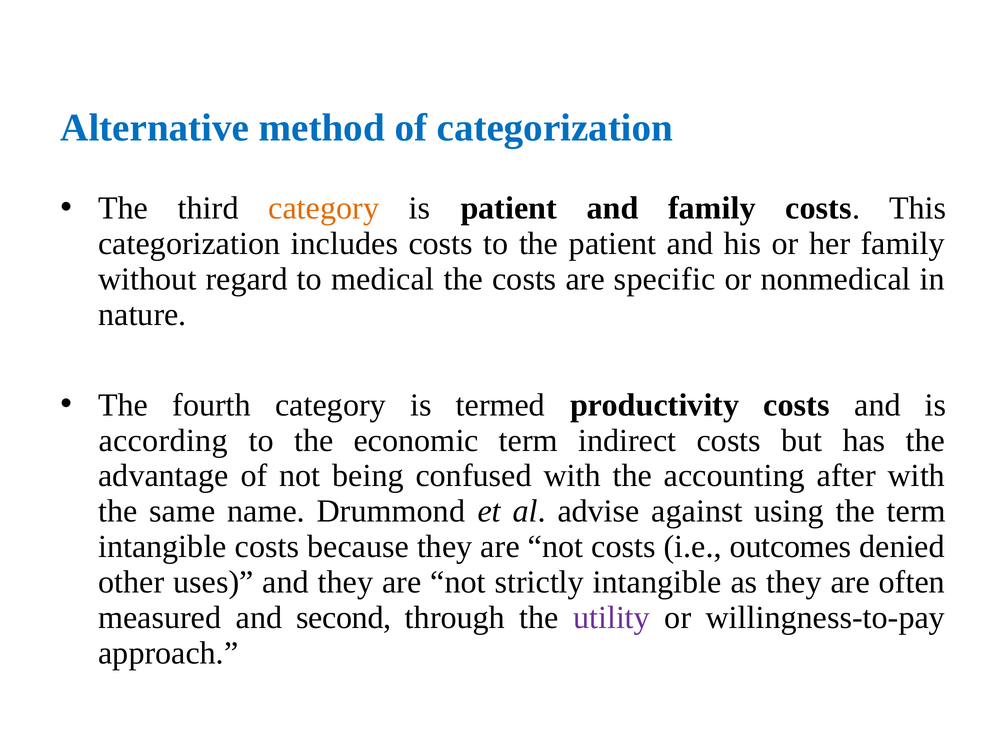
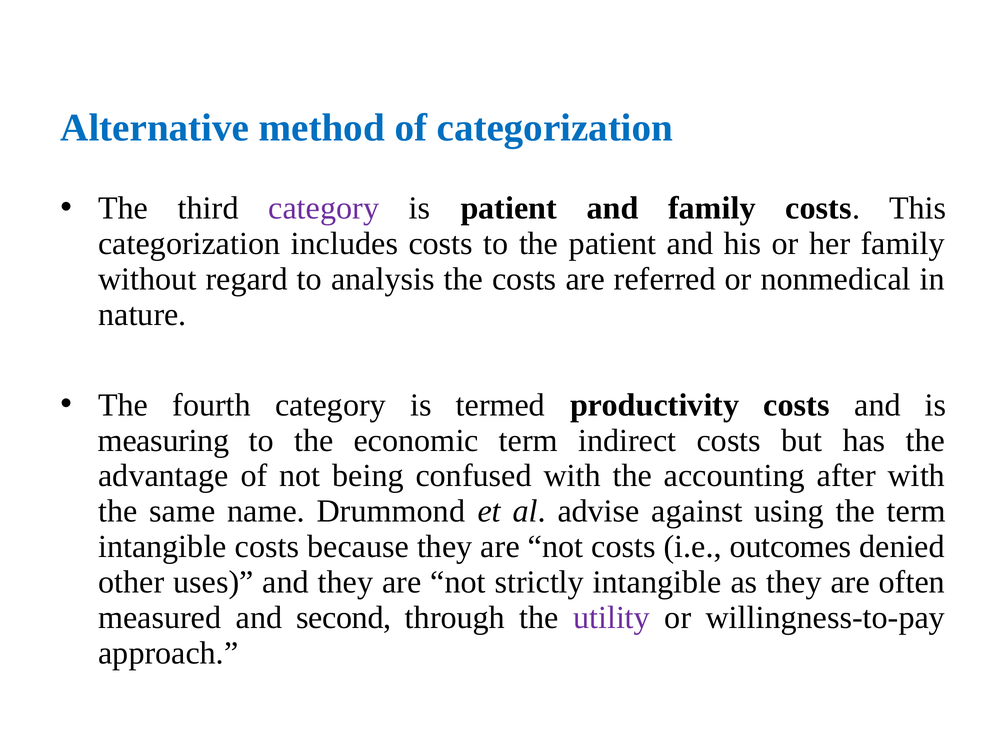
category at (324, 208) colour: orange -> purple
medical: medical -> analysis
specific: specific -> referred
according: according -> measuring
